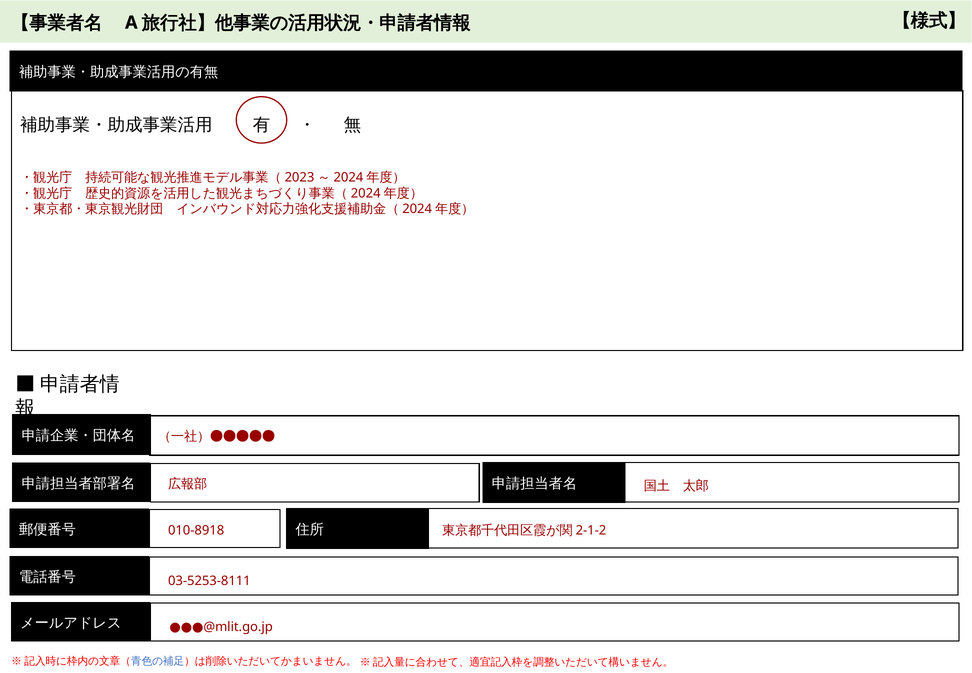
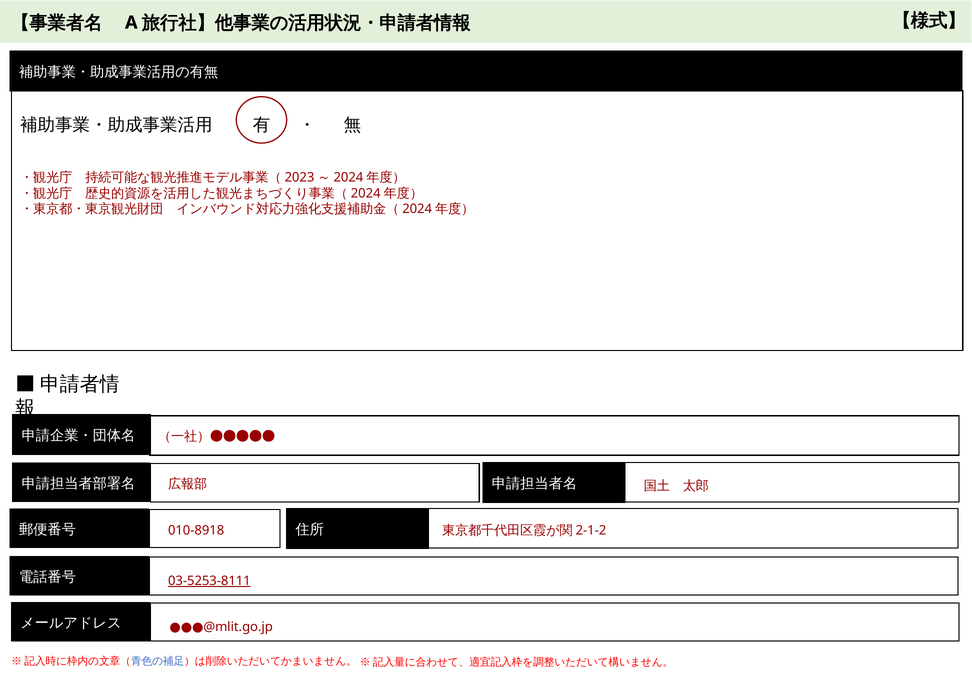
03-5253-8111 at (209, 581) underline: none -> present
